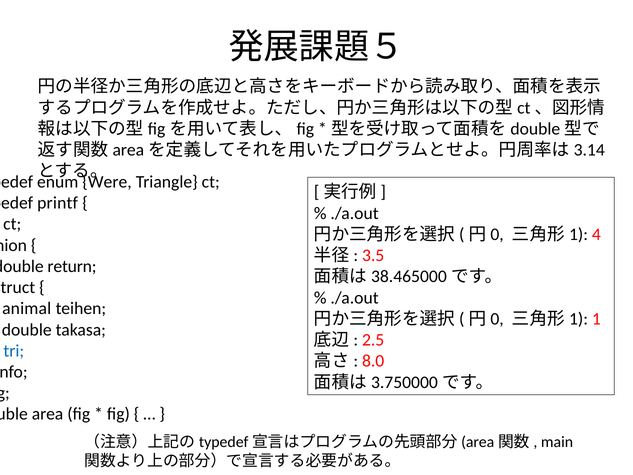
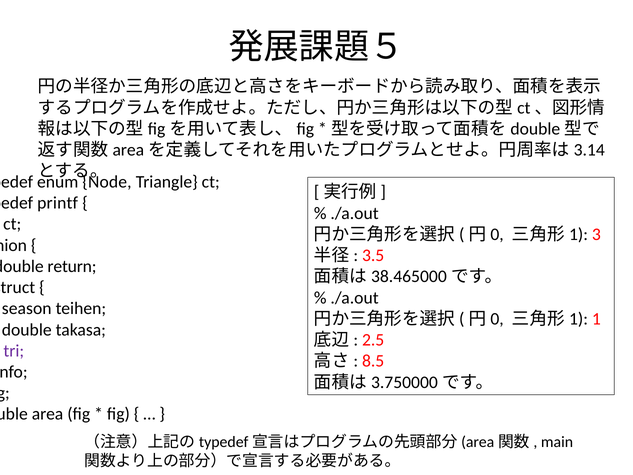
Were: Were -> Node
4: 4 -> 3
animal: animal -> season
tri colour: blue -> purple
8.0: 8.0 -> 8.5
